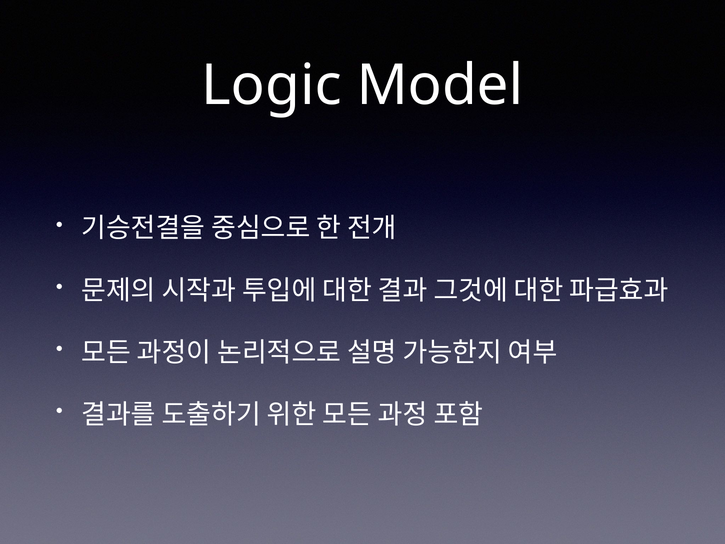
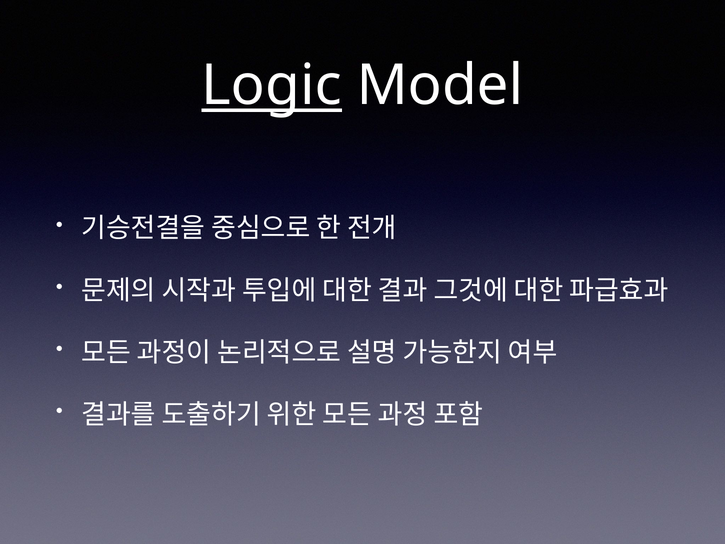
Logic underline: none -> present
